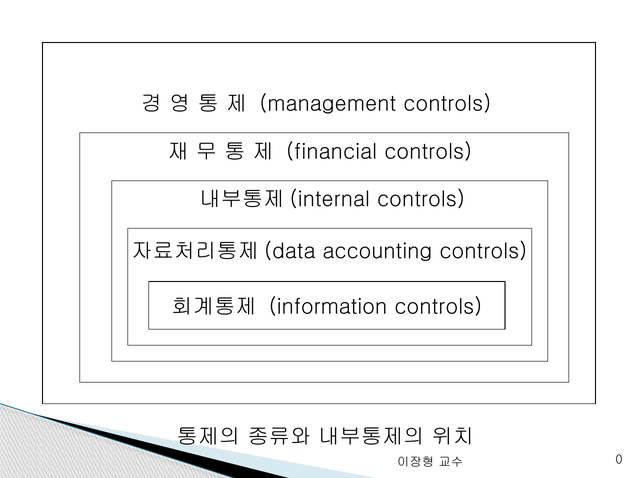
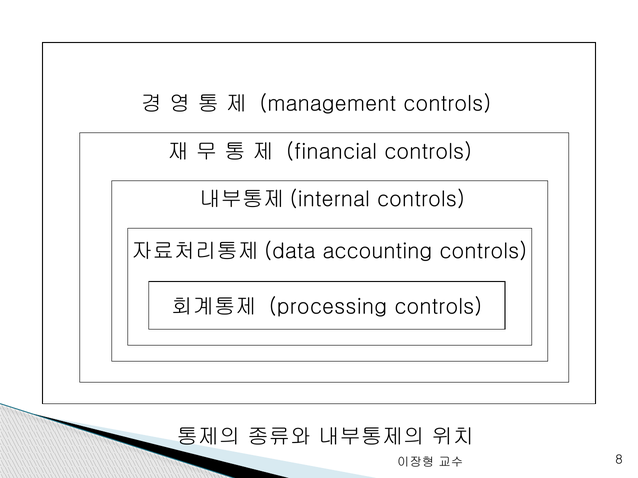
information: information -> processing
0: 0 -> 8
